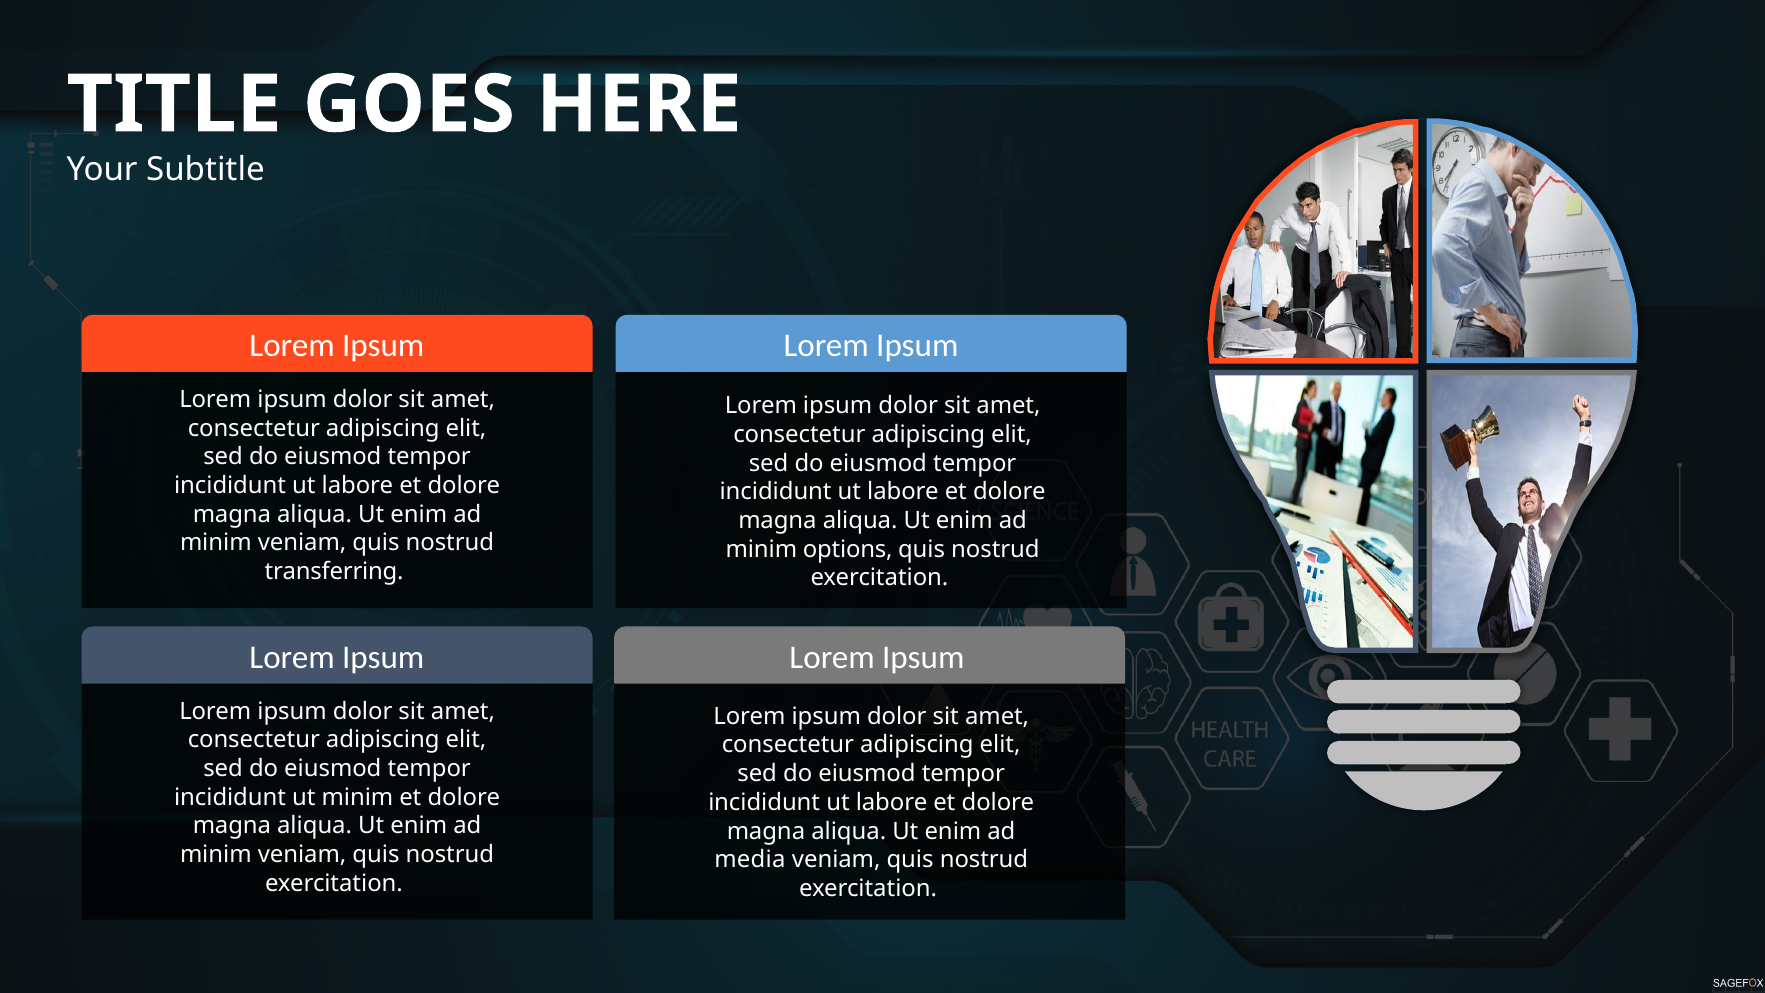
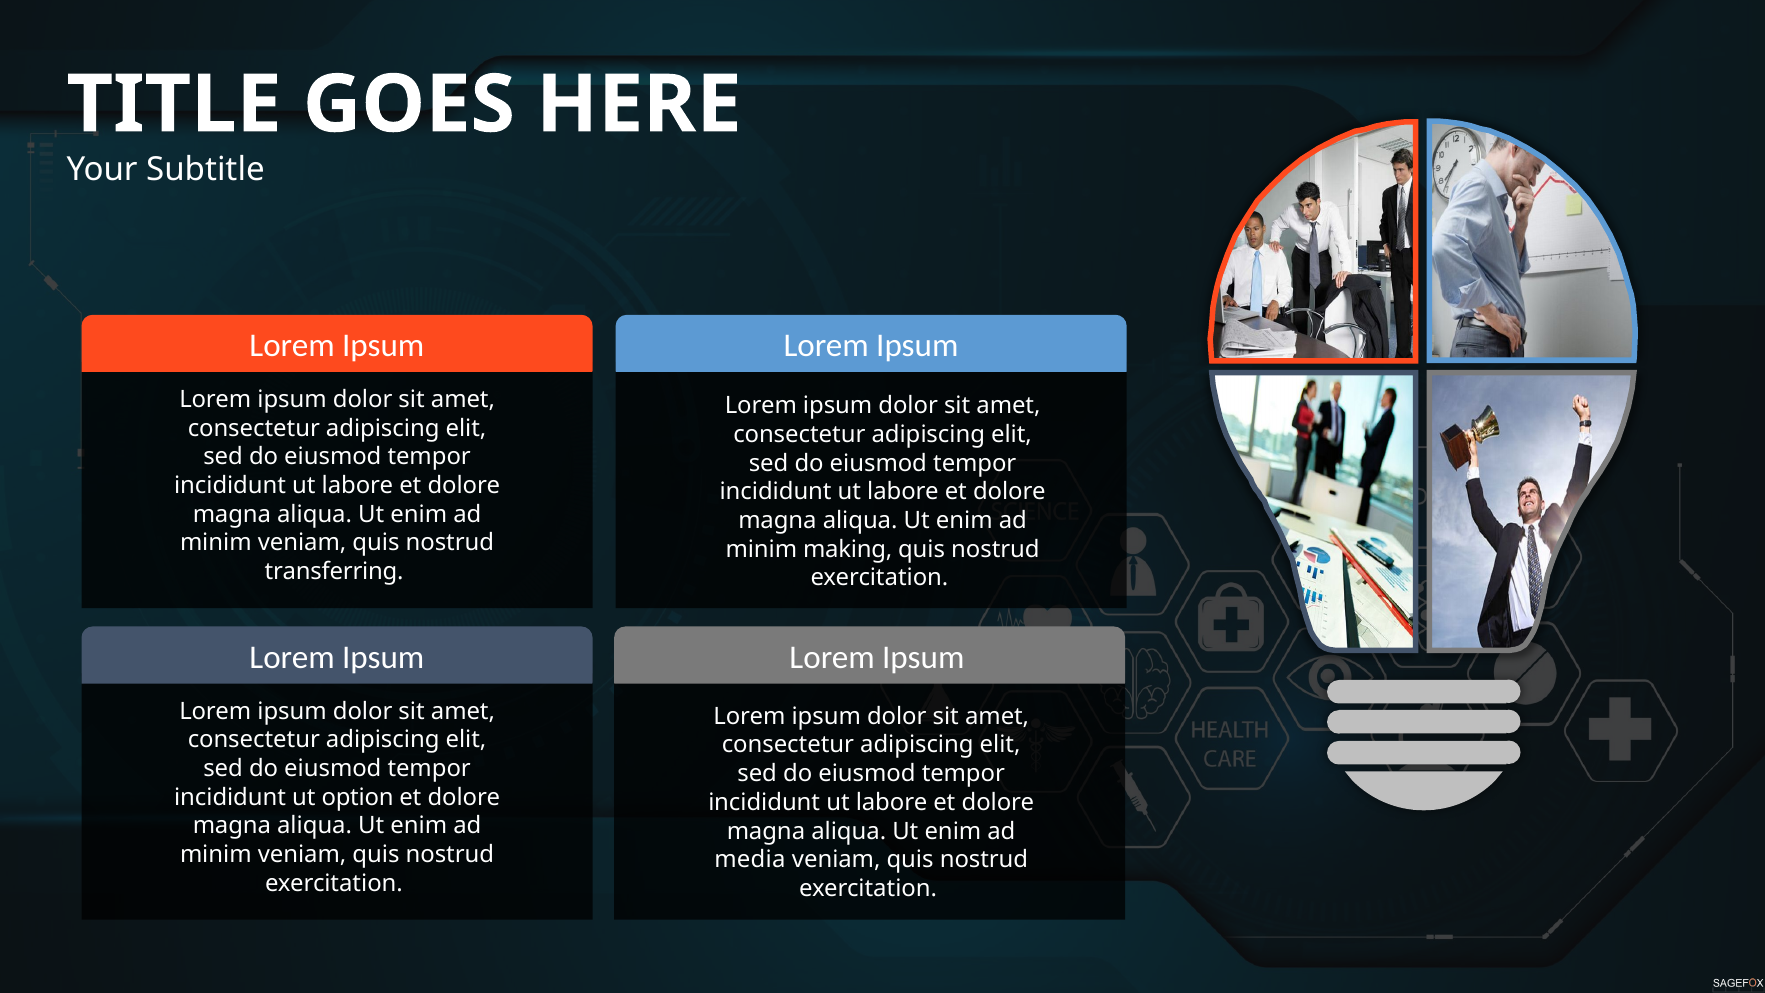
options: options -> making
ut minim: minim -> option
